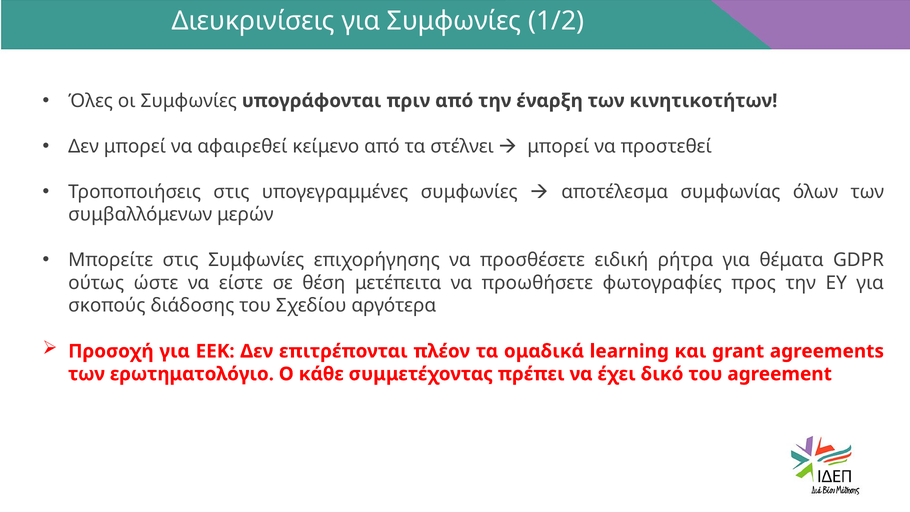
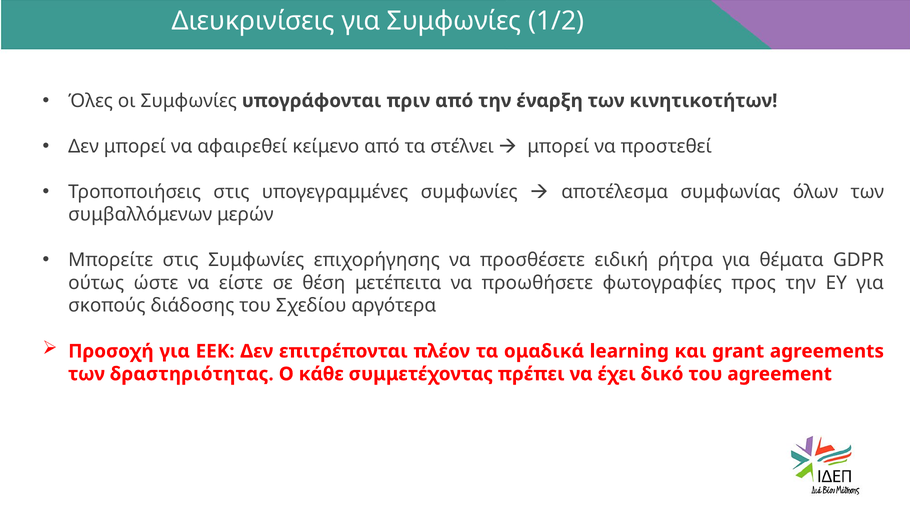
ερωτηματολόγιο: ερωτηματολόγιο -> δραστηριότητας
